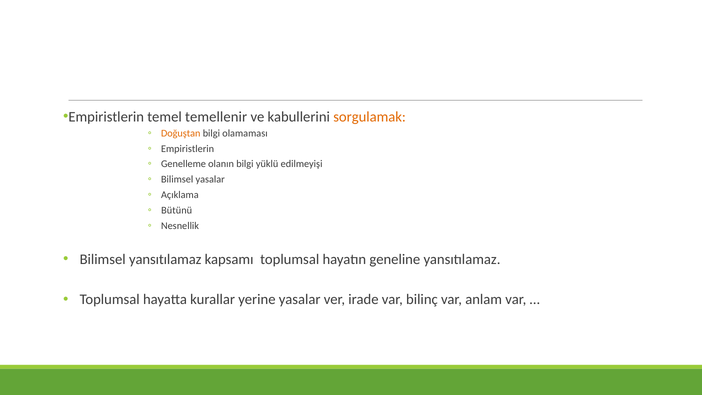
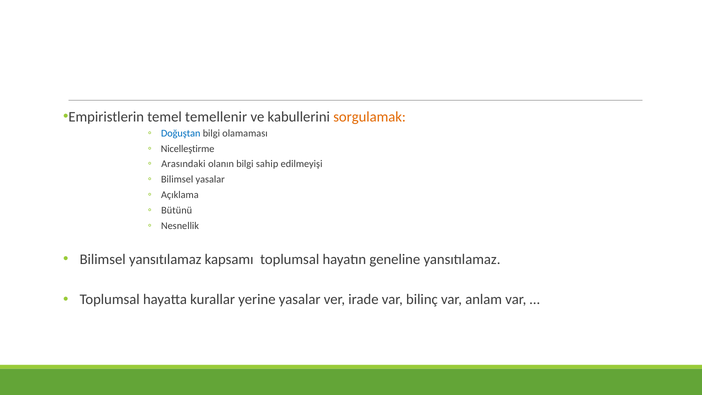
Doğuştan colour: orange -> blue
Empiristlerin at (188, 149): Empiristlerin -> Nicelleştirme
Genelleme: Genelleme -> Arasındaki
yüklü: yüklü -> sahip
